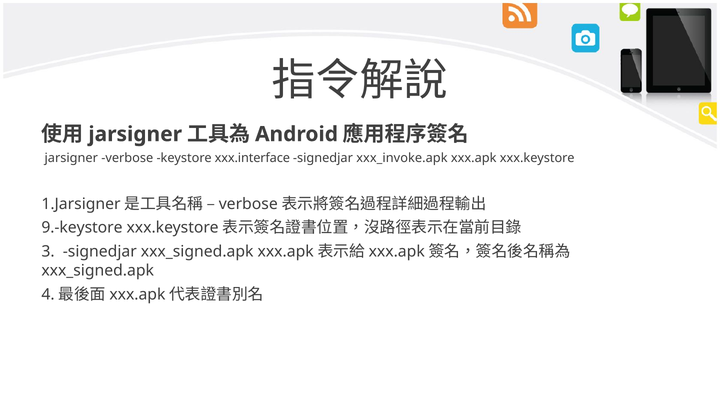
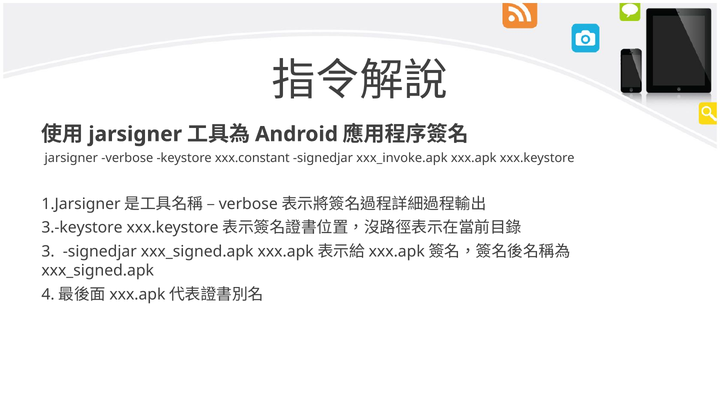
xxx.interface: xxx.interface -> xxx.constant
9.-keystore: 9.-keystore -> 3.-keystore
